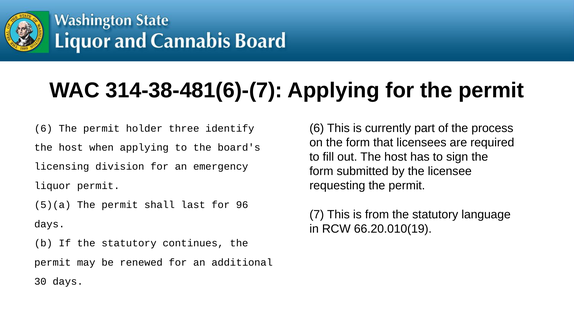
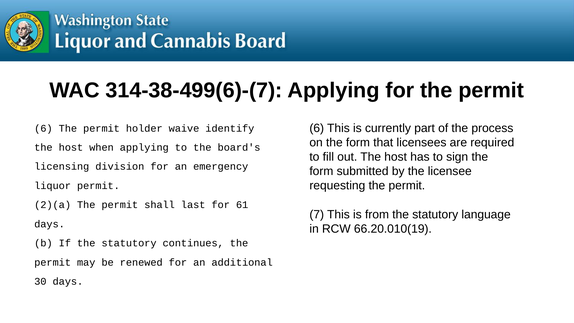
314-38-481(6)-(7: 314-38-481(6)-(7 -> 314-38-499(6)-(7
three: three -> waive
5)(a: 5)(a -> 2)(a
96: 96 -> 61
